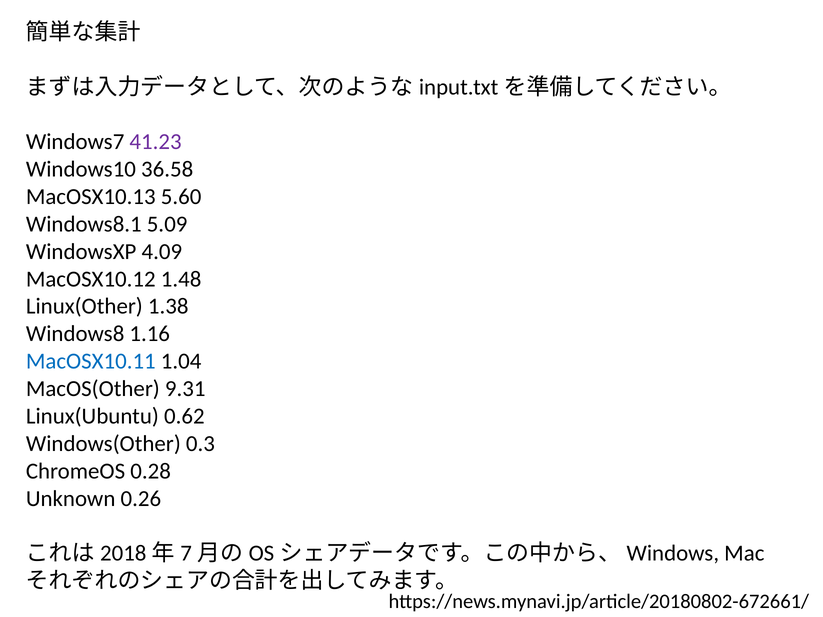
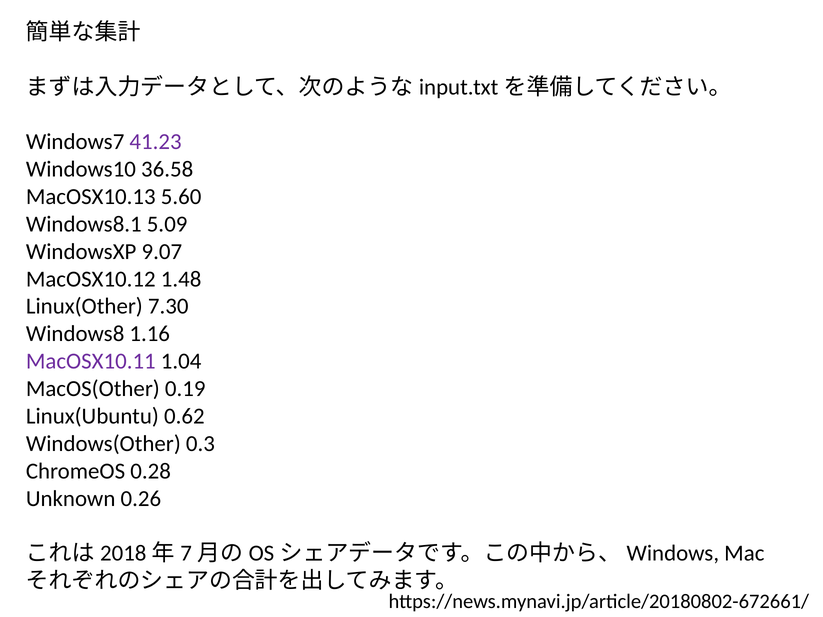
4.09: 4.09 -> 9.07
1.38: 1.38 -> 7.30
MacOSX10.11 colour: blue -> purple
9.31: 9.31 -> 0.19
